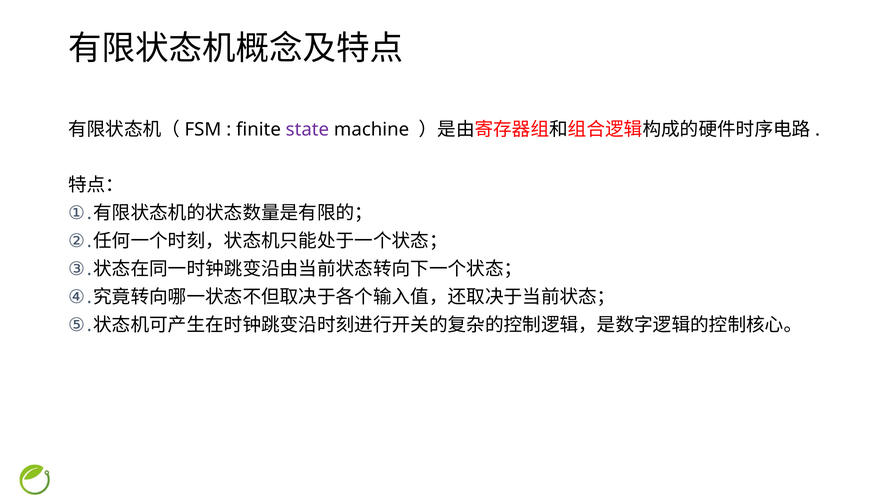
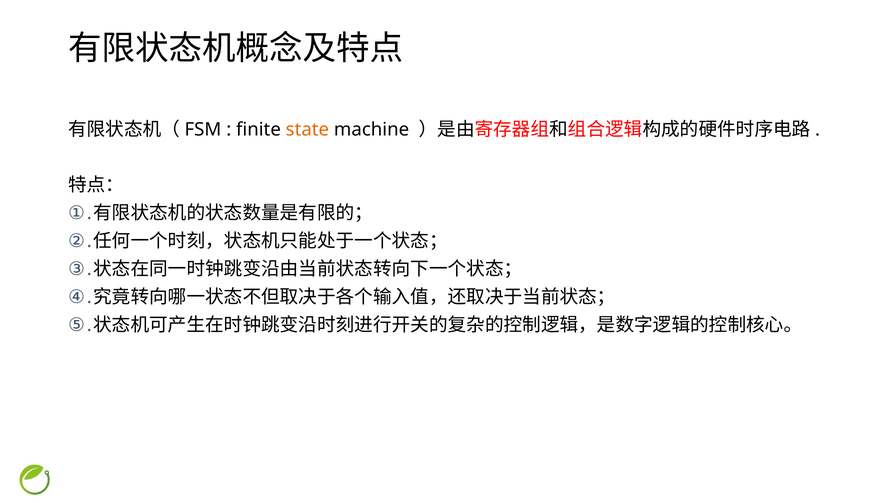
state colour: purple -> orange
